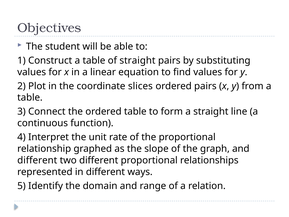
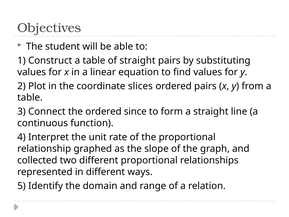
ordered table: table -> since
different at (37, 160): different -> collected
